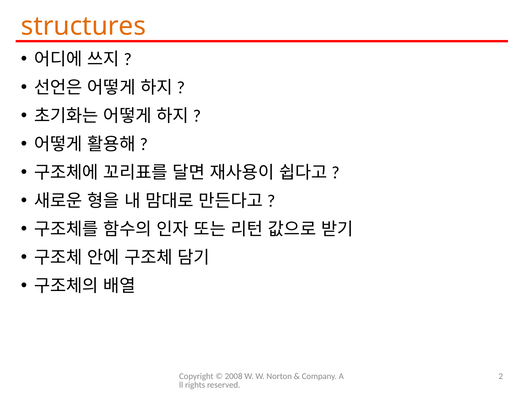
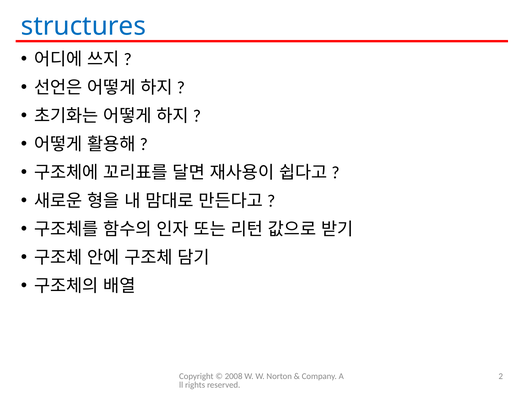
structures colour: orange -> blue
